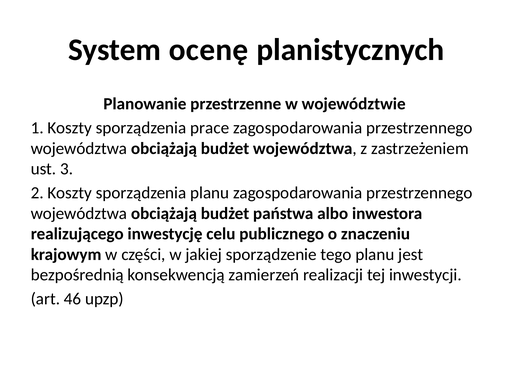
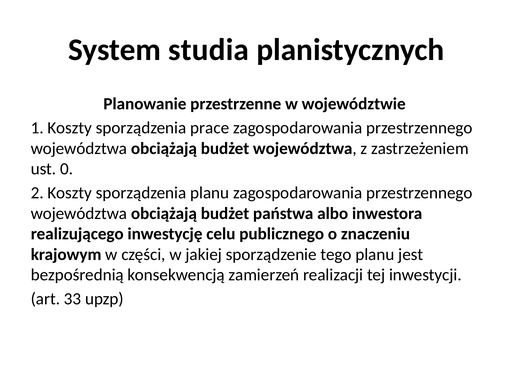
ocenę: ocenę -> studia
3: 3 -> 0
46: 46 -> 33
